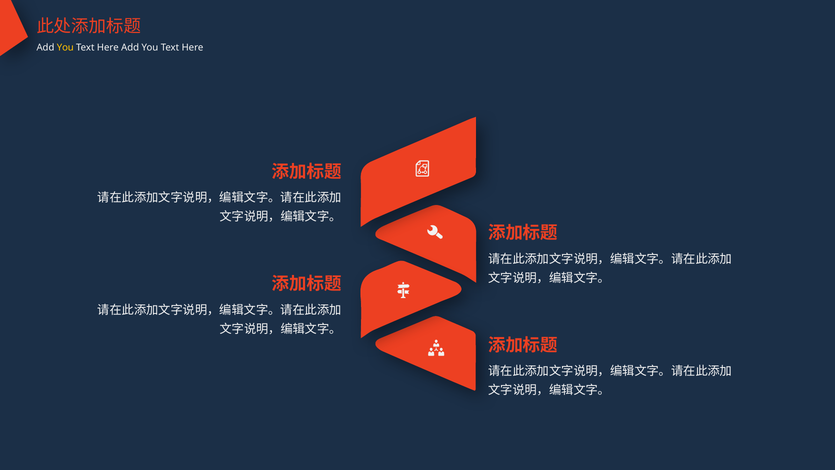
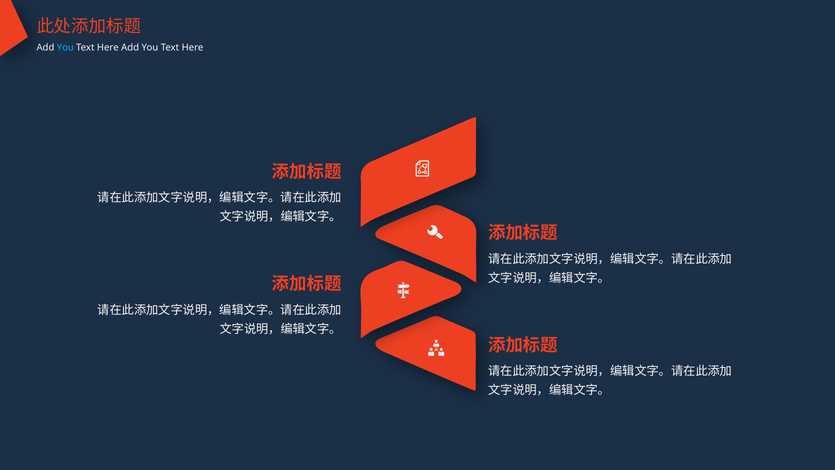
You at (65, 48) colour: yellow -> light blue
